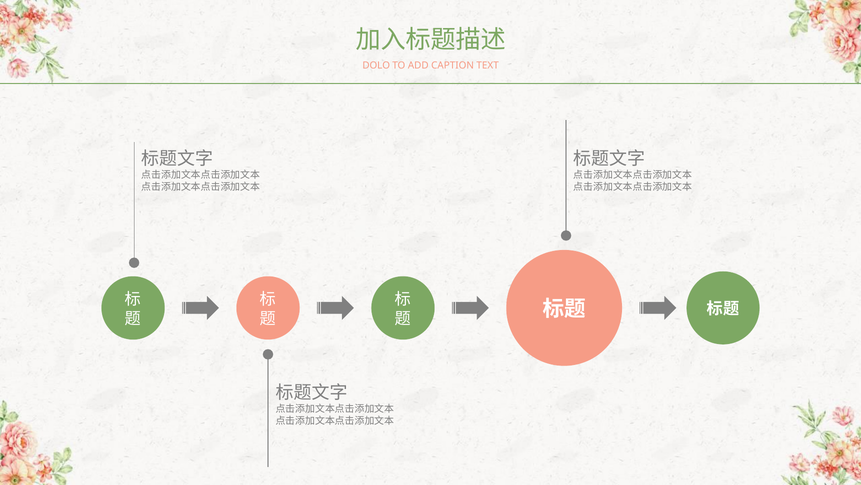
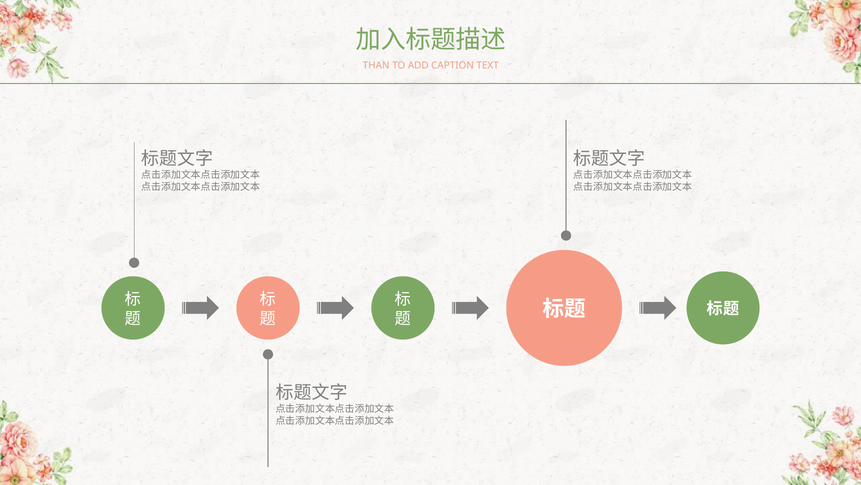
DOLO: DOLO -> THAN
